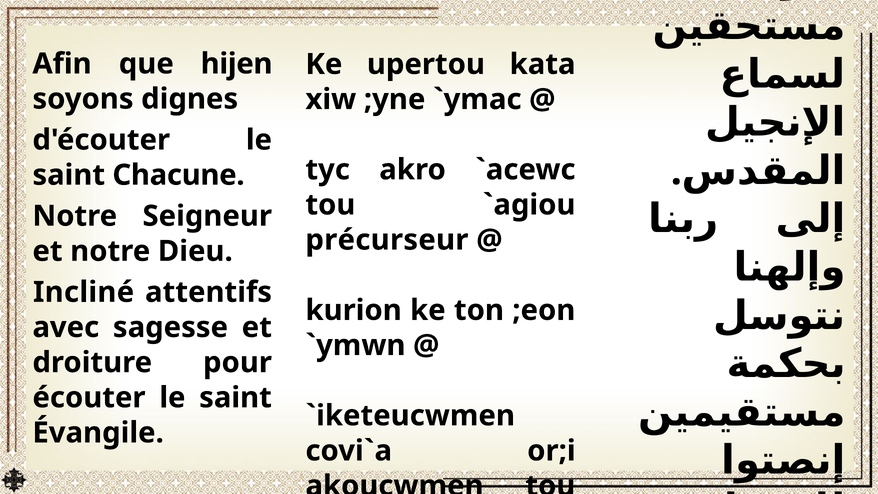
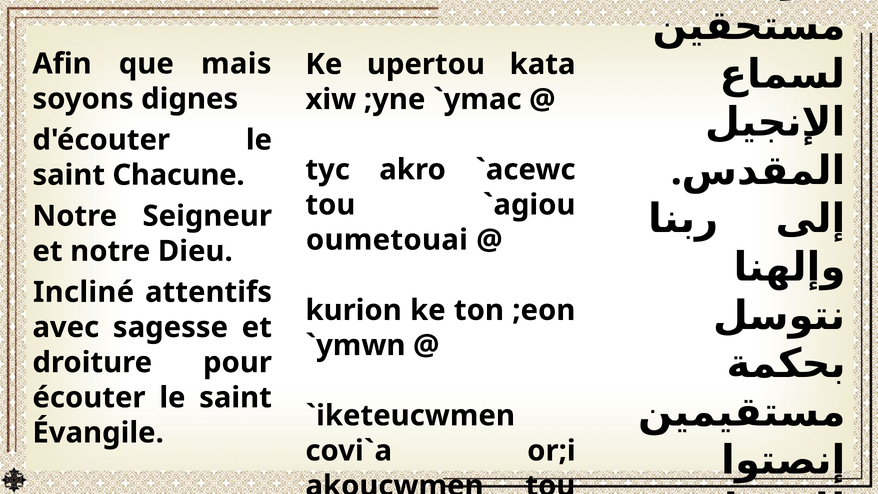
hijen: hijen -> mais
précurseur: précurseur -> oumetouai
